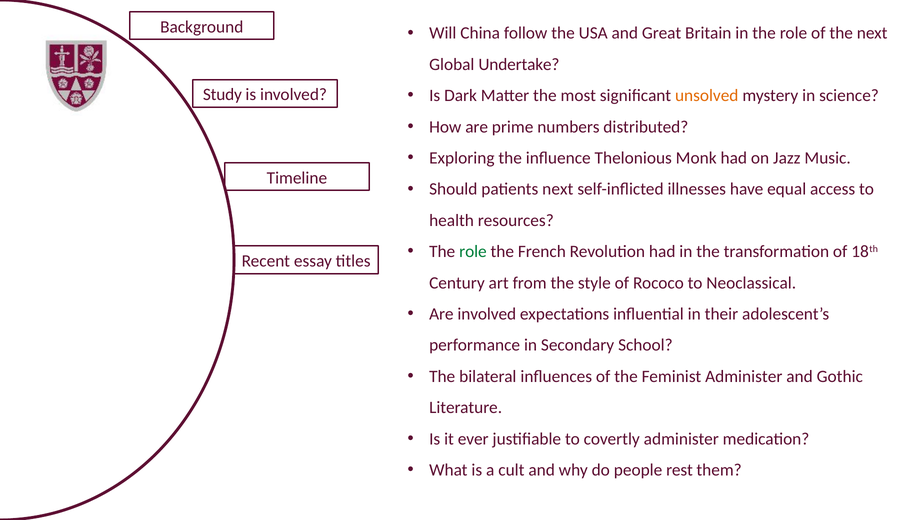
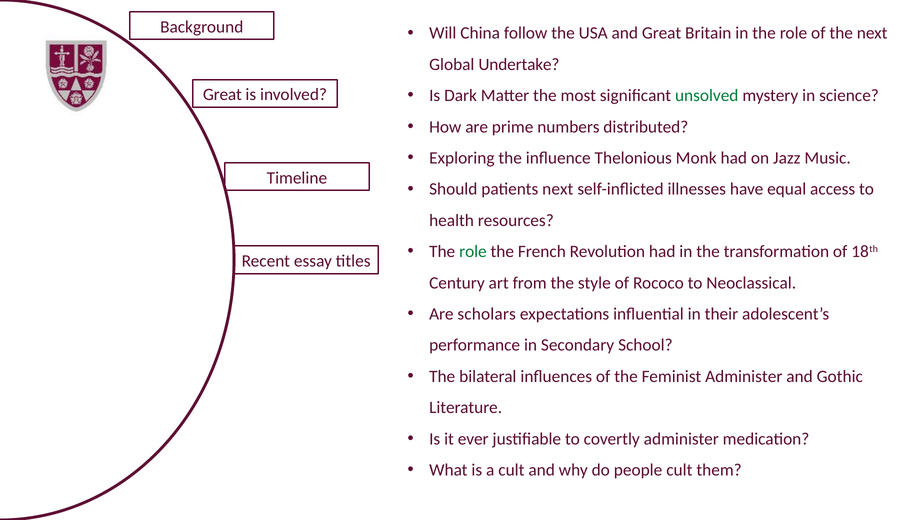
unsolved colour: orange -> green
Study at (222, 95): Study -> Great
Are involved: involved -> scholars
people rest: rest -> cult
